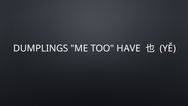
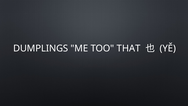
HAVE: HAVE -> THAT
